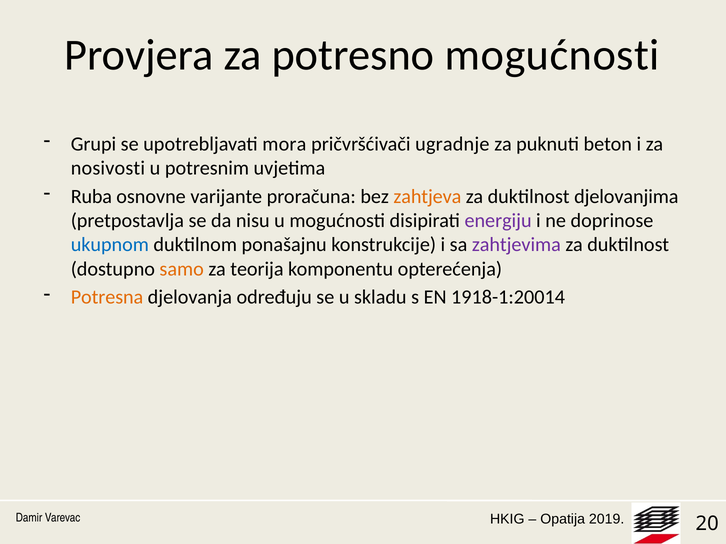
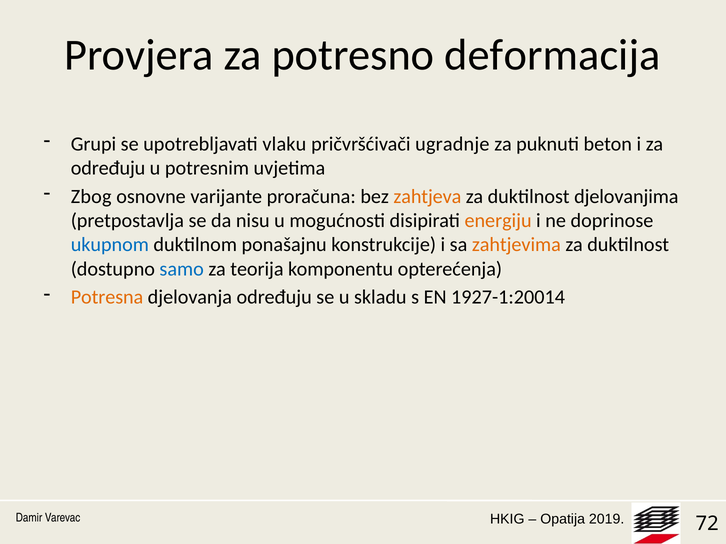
potresno mogućnosti: mogućnosti -> deformacija
mora: mora -> vlaku
nosivosti at (108, 168): nosivosti -> određuju
Ruba: Ruba -> Zbog
energiju colour: purple -> orange
zahtjevima colour: purple -> orange
samo colour: orange -> blue
1918-1:20014: 1918-1:20014 -> 1927-1:20014
20: 20 -> 72
